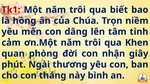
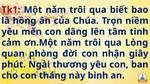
Khen: Khen -> Lòng
